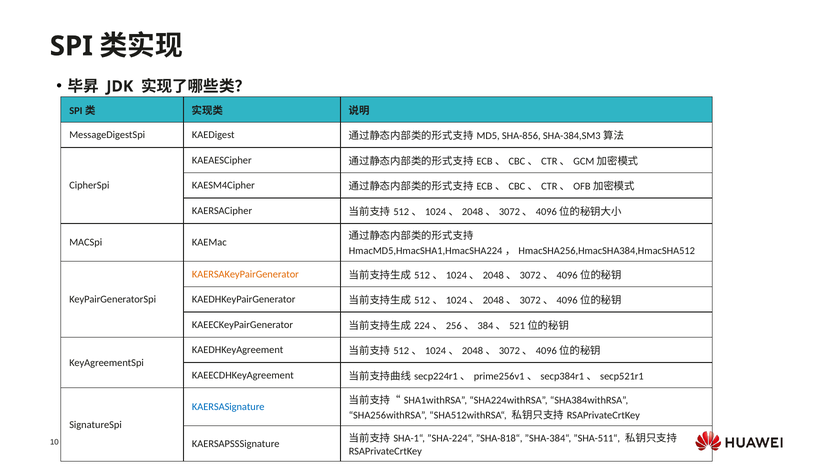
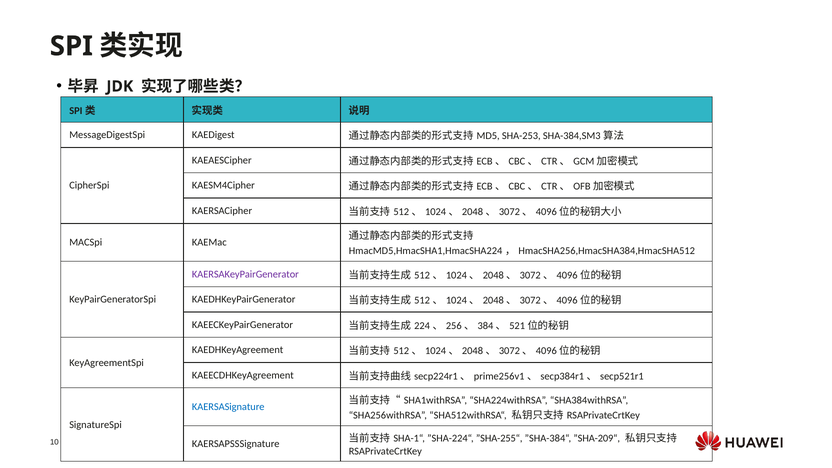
SHA-856: SHA-856 -> SHA-253
KAERSAKeyPairGenerator colour: orange -> purple
”SHA-818“: ”SHA-818“ -> ”SHA-255“
”SHA-511“: ”SHA-511“ -> ”SHA-209“
